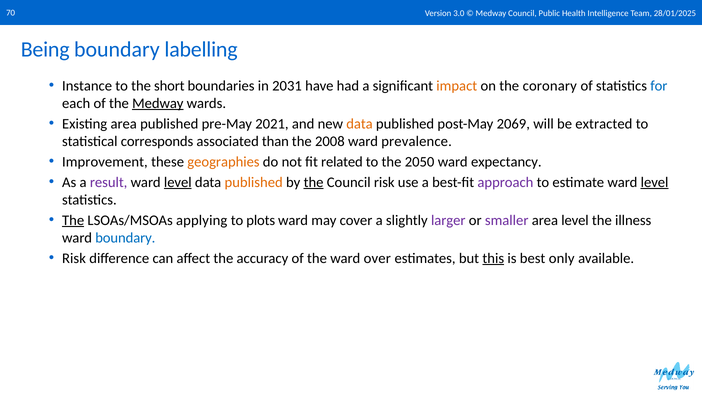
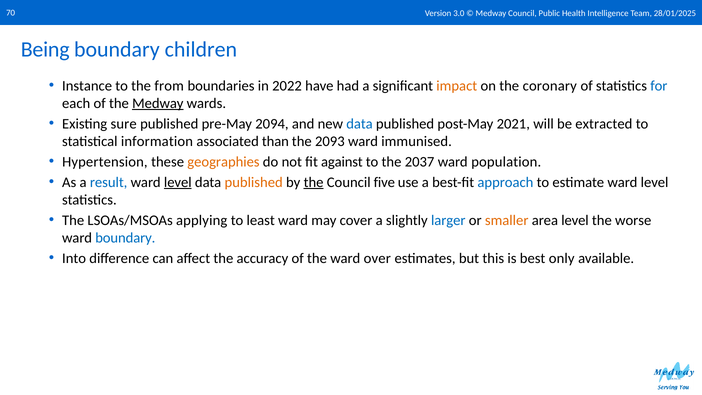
labelling: labelling -> children
short: short -> from
2031: 2031 -> 2022
Existing area: area -> sure
2021: 2021 -> 2094
data at (360, 124) colour: orange -> blue
2069: 2069 -> 2021
corresponds: corresponds -> information
2008: 2008 -> 2093
prevalence: prevalence -> immunised
Improvement: Improvement -> Hypertension
related: related -> against
2050: 2050 -> 2037
expectancy: expectancy -> population
result colour: purple -> blue
Council risk: risk -> five
approach colour: purple -> blue
level at (655, 182) underline: present -> none
The at (73, 220) underline: present -> none
plots: plots -> least
larger colour: purple -> blue
smaller colour: purple -> orange
illness: illness -> worse
Risk at (74, 258): Risk -> Into
this underline: present -> none
